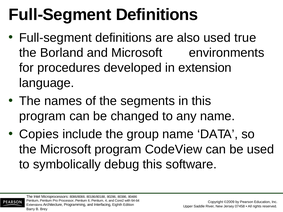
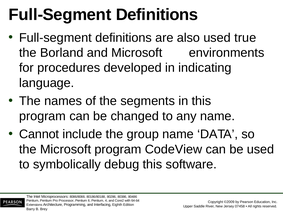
extension: extension -> indicating
Copies: Copies -> Cannot
